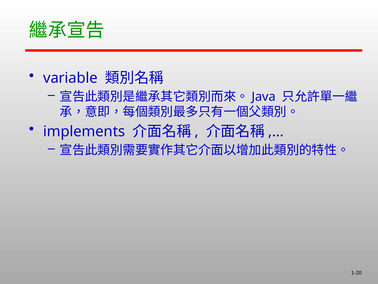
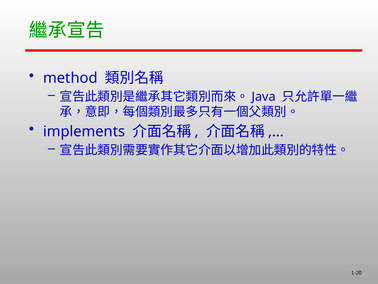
variable: variable -> method
